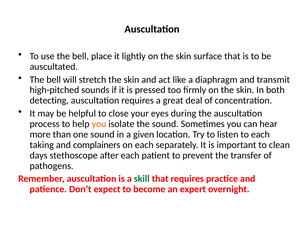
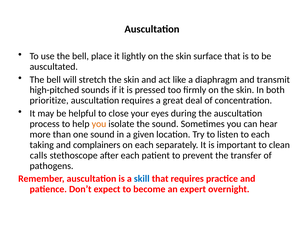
detecting: detecting -> prioritize
days: days -> calls
skill colour: green -> blue
